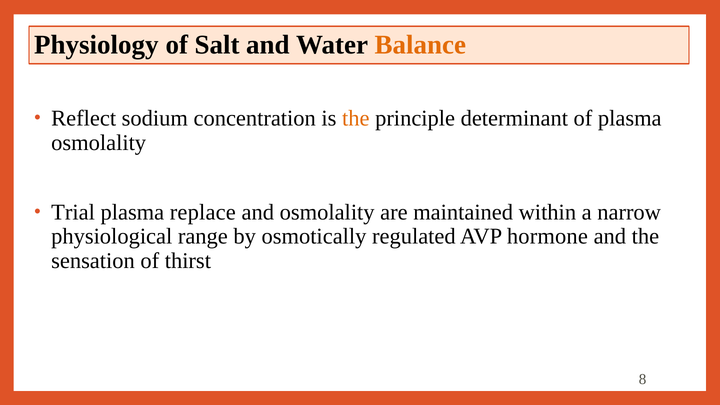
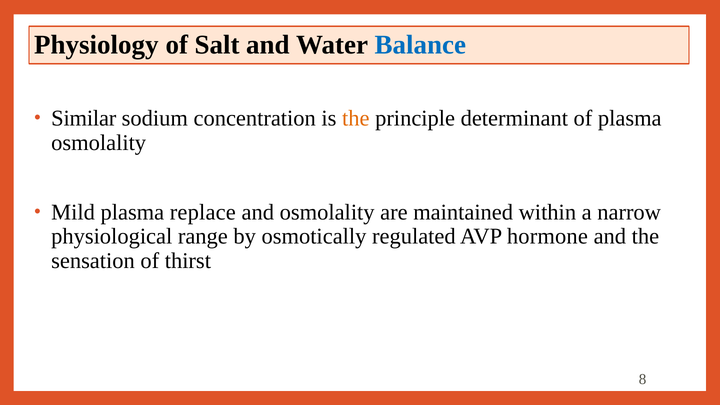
Balance colour: orange -> blue
Reflect: Reflect -> Similar
Trial: Trial -> Mild
